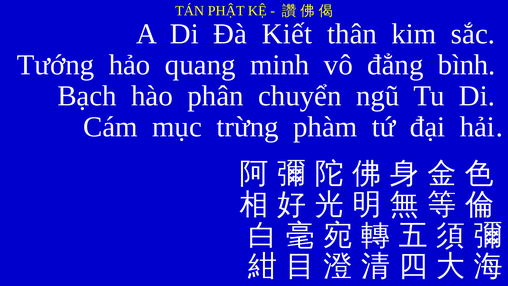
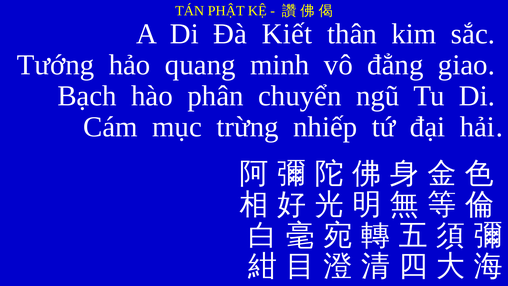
bình: bình -> giao
phàm: phàm -> nhiếp
